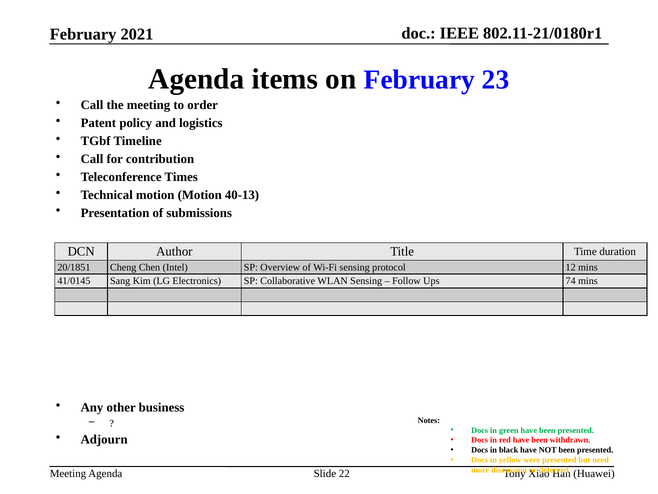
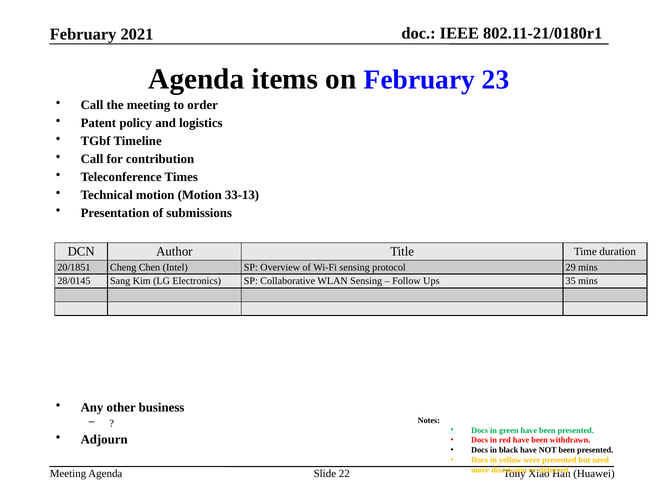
40-13: 40-13 -> 33-13
12: 12 -> 29
41/0145: 41/0145 -> 28/0145
74: 74 -> 35
